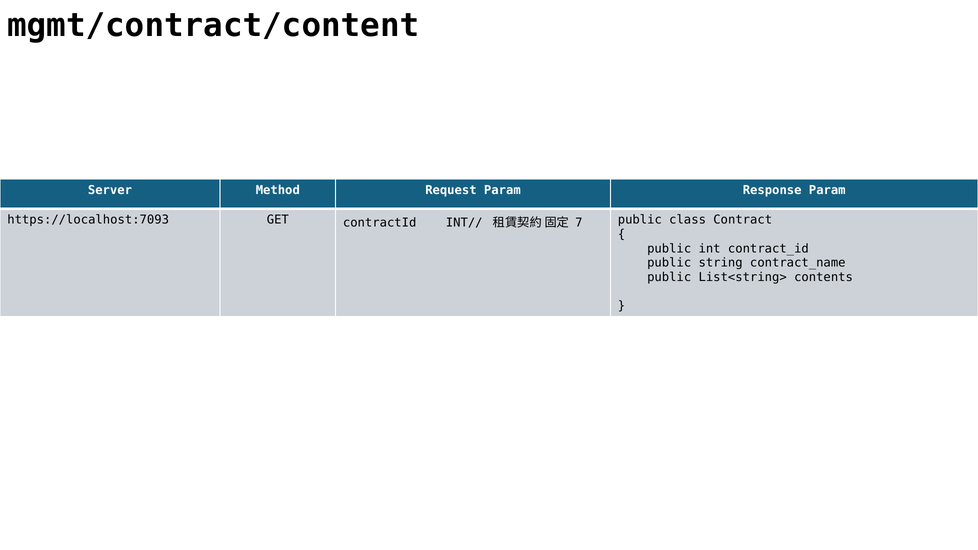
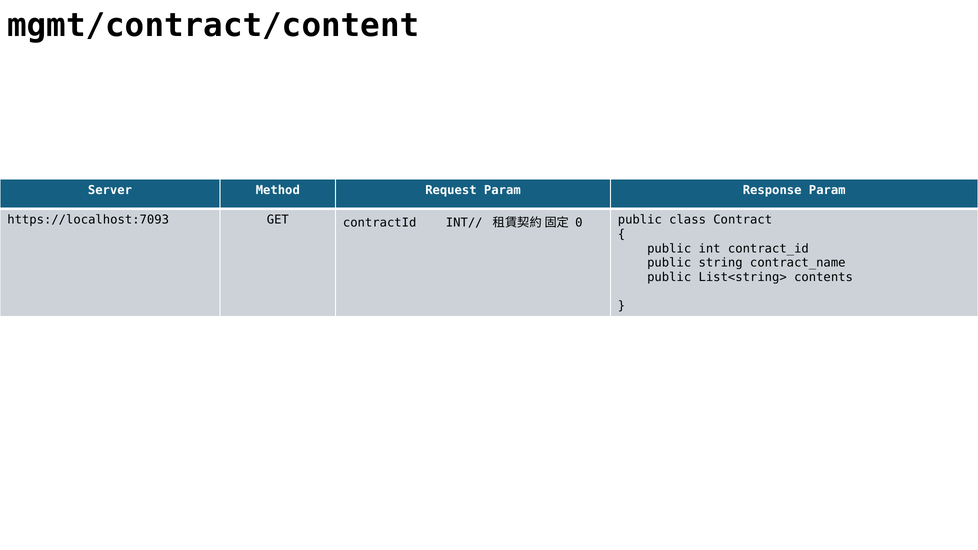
7: 7 -> 0
